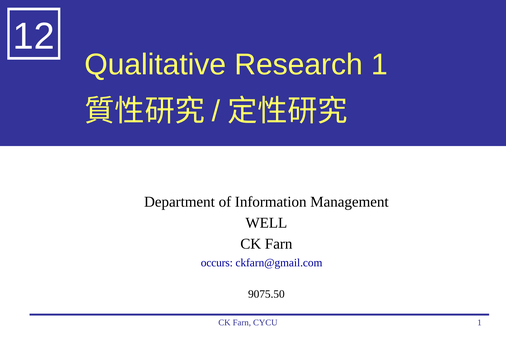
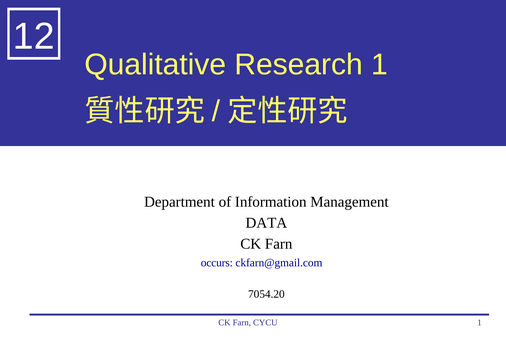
WELL: WELL -> DATA
9075.50: 9075.50 -> 7054.20
